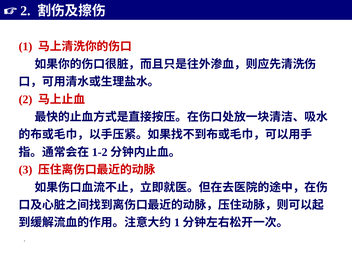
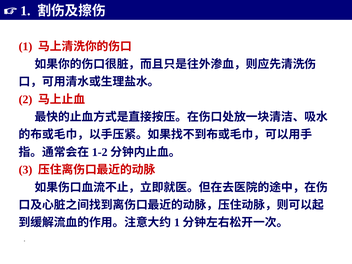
2 at (26, 11): 2 -> 1
